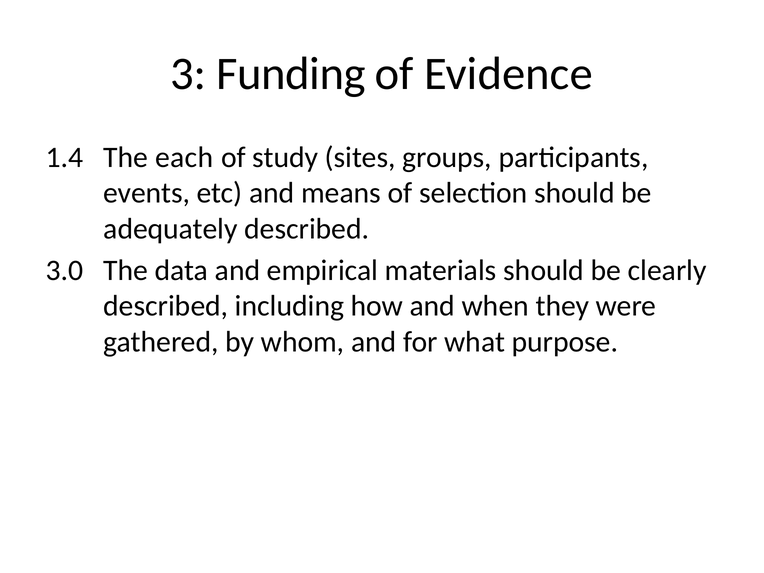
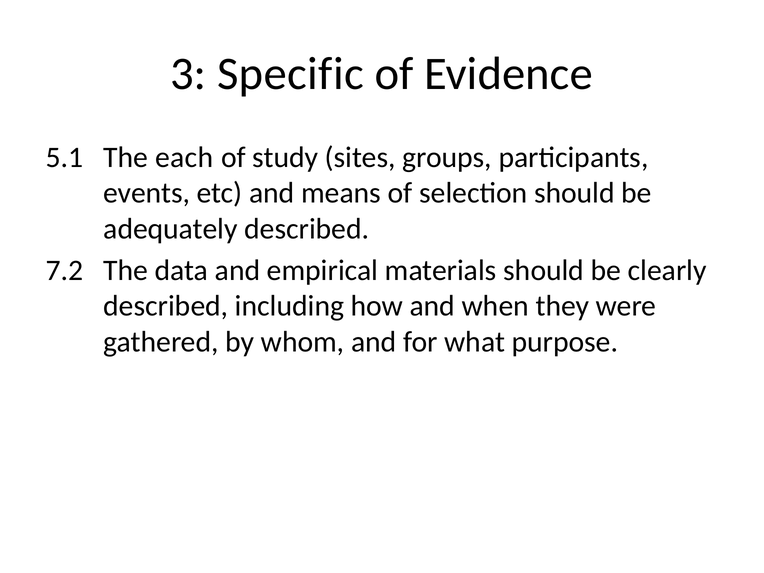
Funding: Funding -> Specific
1.4: 1.4 -> 5.1
3.0: 3.0 -> 7.2
